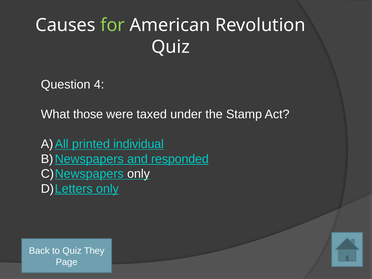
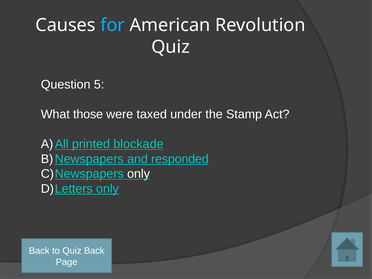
for colour: light green -> light blue
4: 4 -> 5
individual: individual -> blockade
Quiz They: They -> Back
